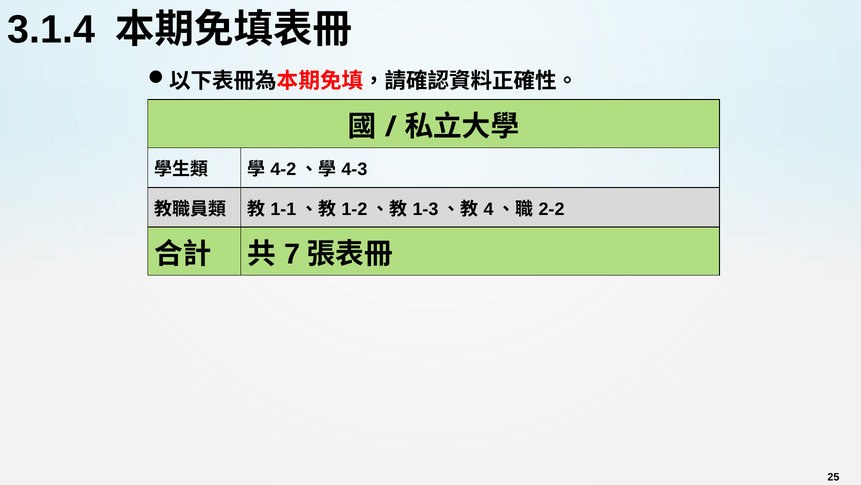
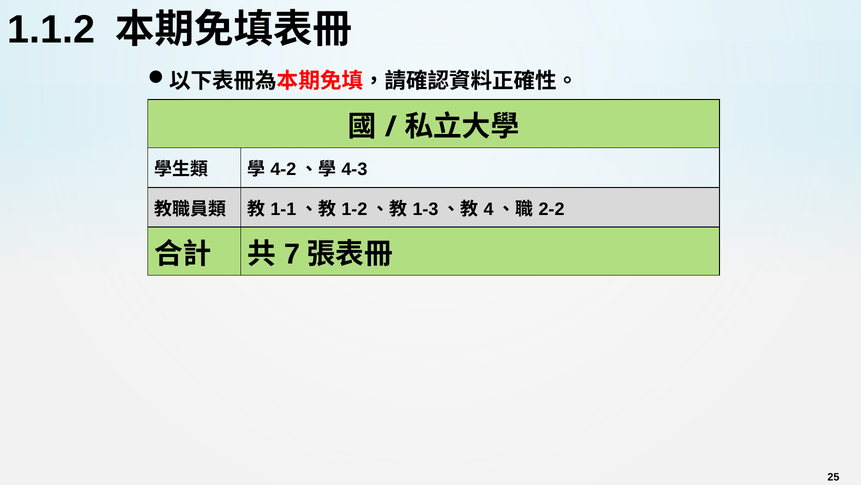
3.1.4: 3.1.4 -> 1.1.2
